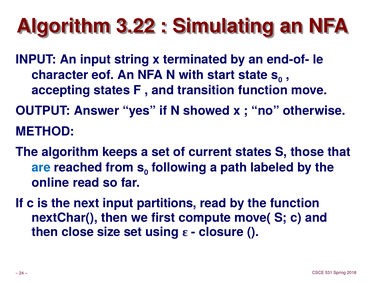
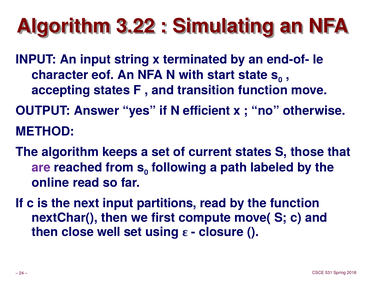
showed: showed -> efficient
are colour: blue -> purple
size: size -> well
